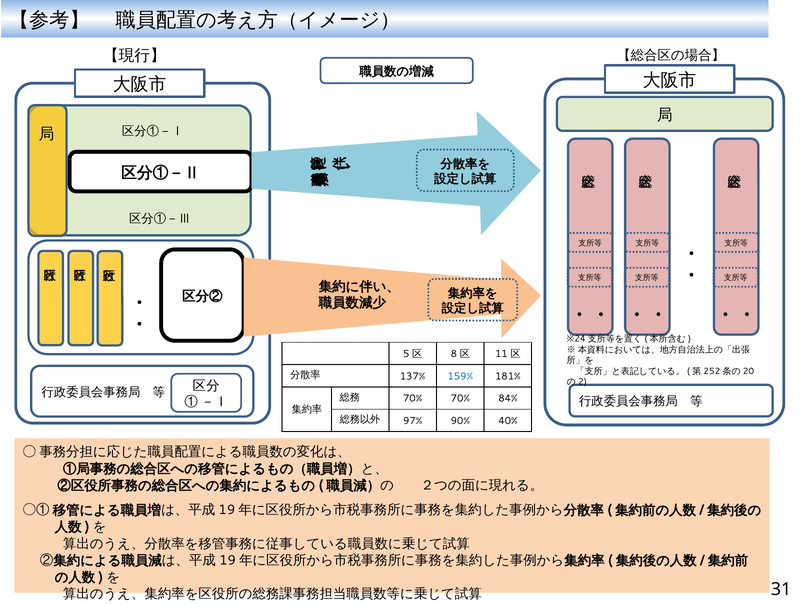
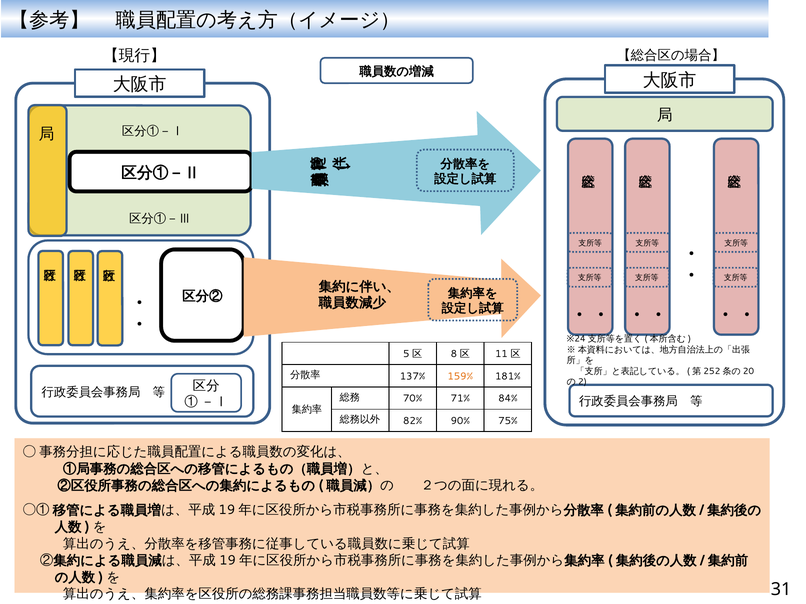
159% colour: blue -> orange
70% 70%: 70% -> 71%
97%: 97% -> 82%
40%: 40% -> 75%
